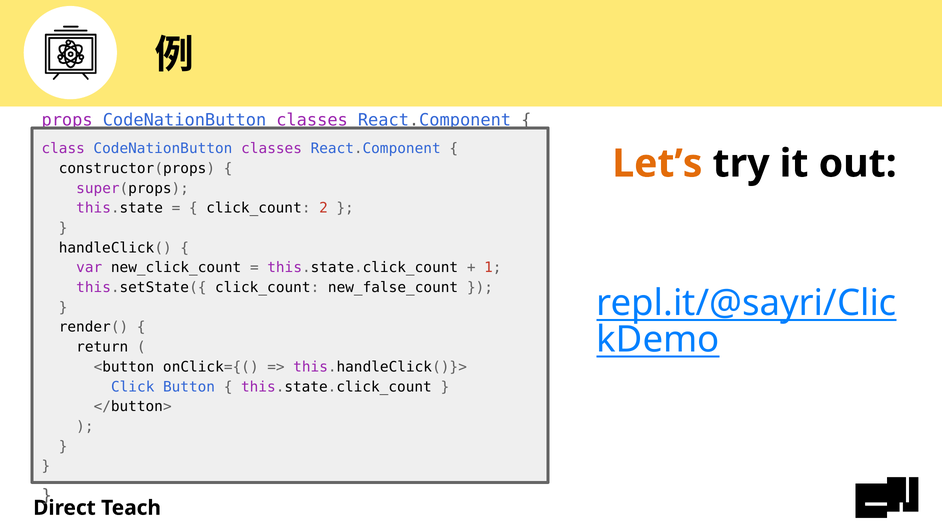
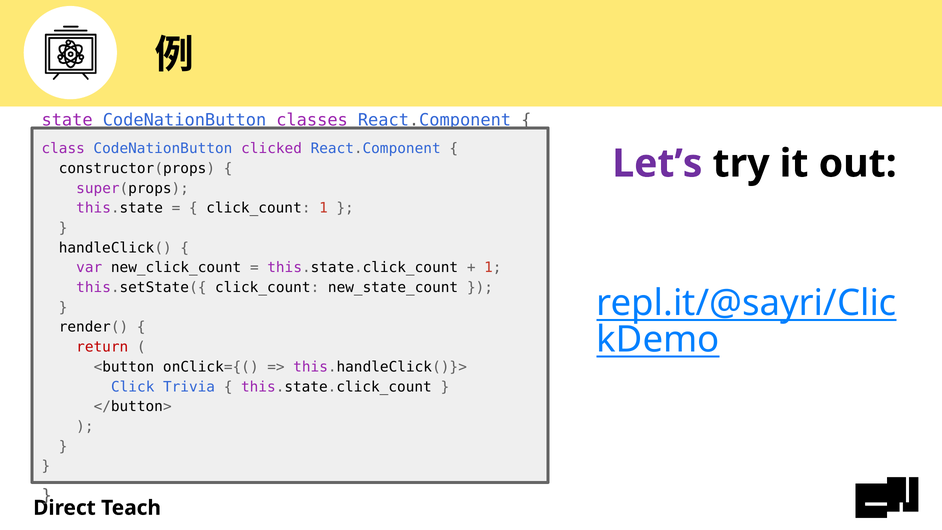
props: props -> state
classes at (272, 149): classes -> clicked
Let’s colour: orange -> purple
click_count 2: 2 -> 1
new_false_count: new_false_count -> new_state_count
return at (102, 347) colour: black -> red
Button: Button -> Trivia
